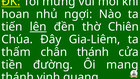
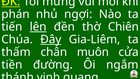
hoan: hoan -> phán
Ðây underline: none -> present
chân thánh: thánh -> muôn
mang: mang -> ngắm
